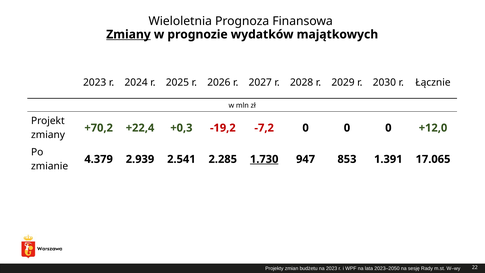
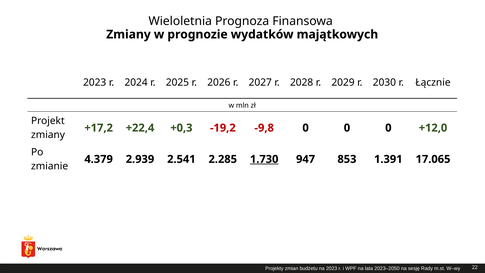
Zmiany at (128, 34) underline: present -> none
+70,2: +70,2 -> +17,2
-7,2: -7,2 -> -9,8
